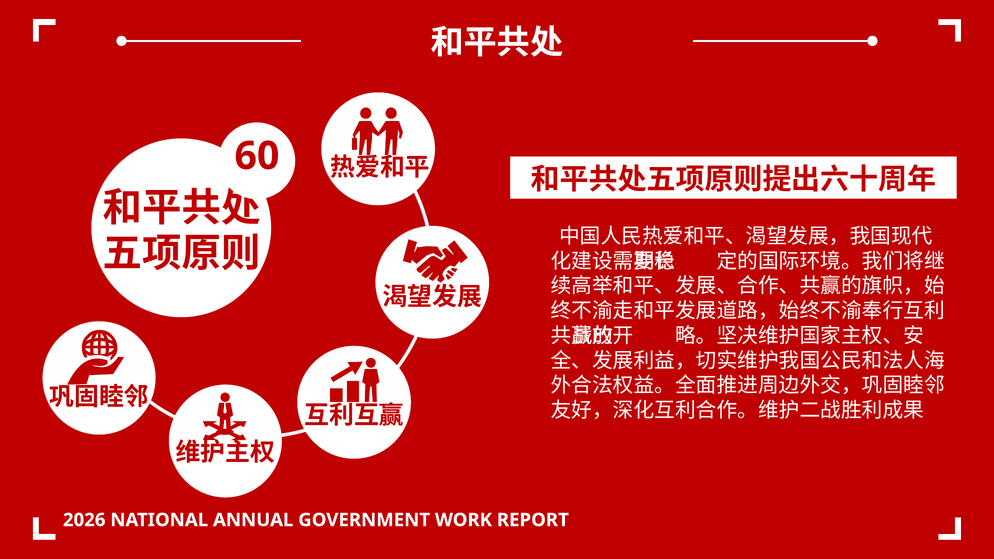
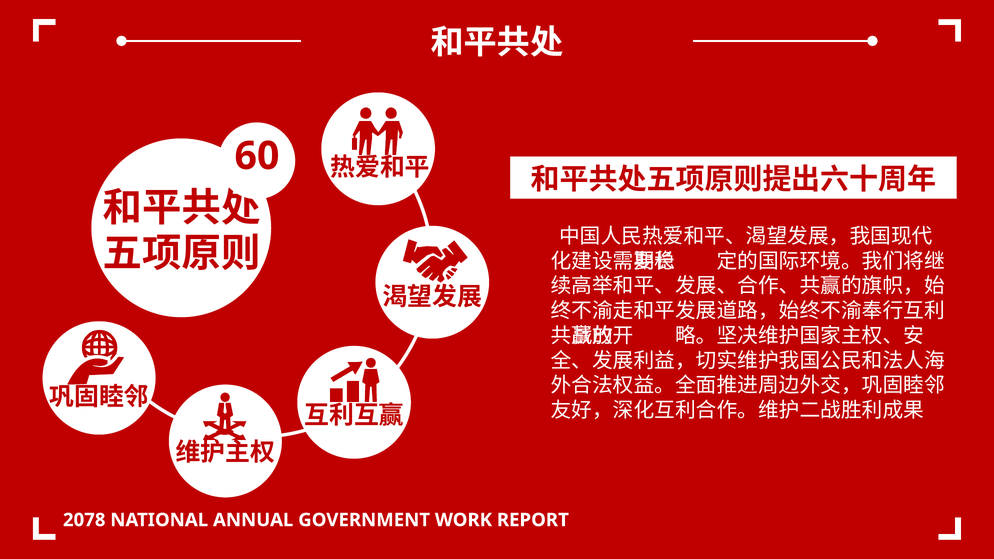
2026: 2026 -> 2078
